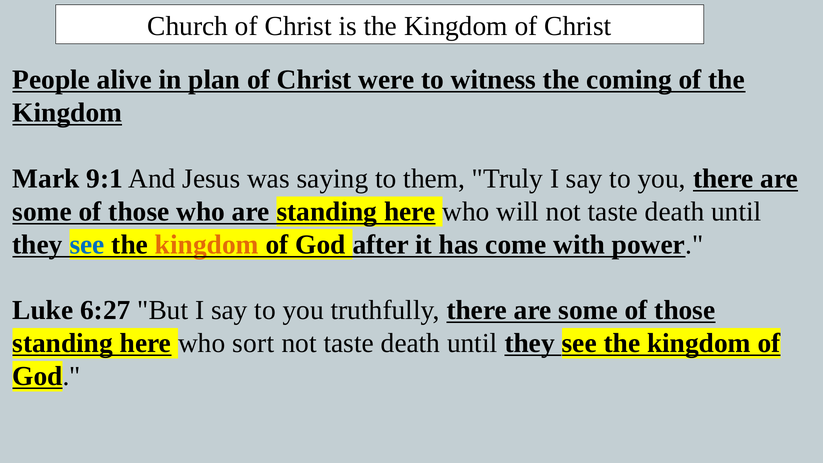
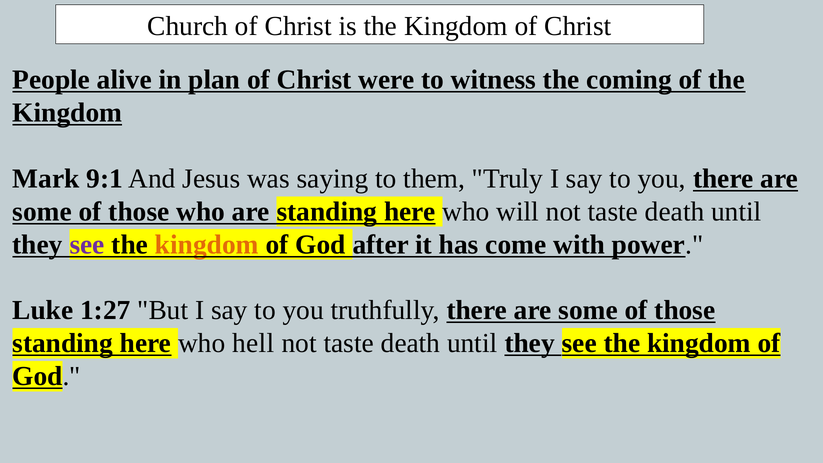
see at (87, 245) colour: blue -> purple
6:27: 6:27 -> 1:27
sort: sort -> hell
